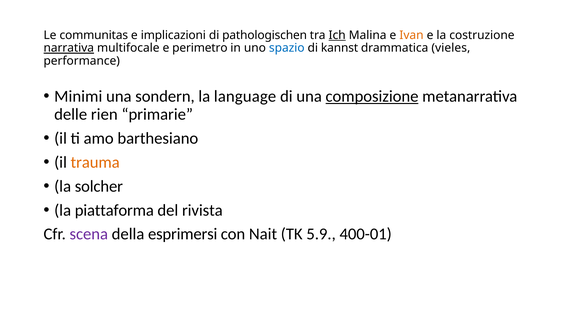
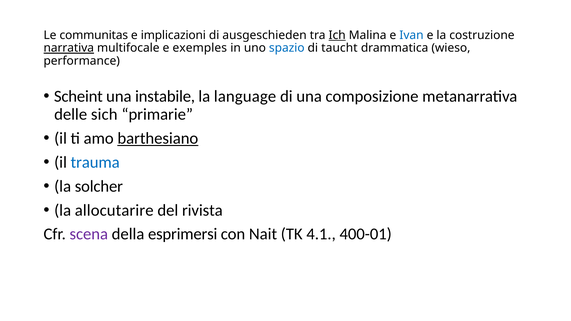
pathologischen: pathologischen -> ausgeschieden
Ivan colour: orange -> blue
perimetro: perimetro -> exemples
kannst: kannst -> taucht
vieles: vieles -> wieso
Minimi: Minimi -> Scheint
sondern: sondern -> instabile
composizione underline: present -> none
rien: rien -> sich
barthesiano underline: none -> present
trauma colour: orange -> blue
piattaforma: piattaforma -> allocutarire
5.9: 5.9 -> 4.1
